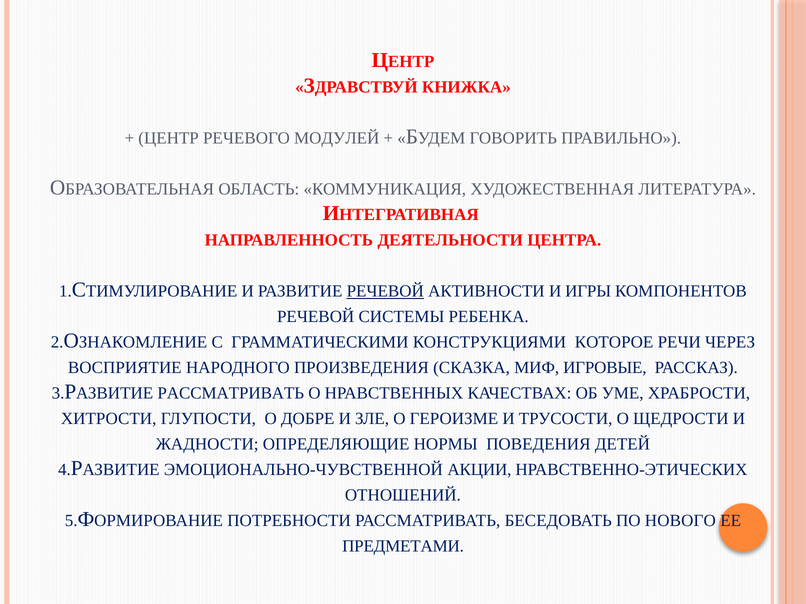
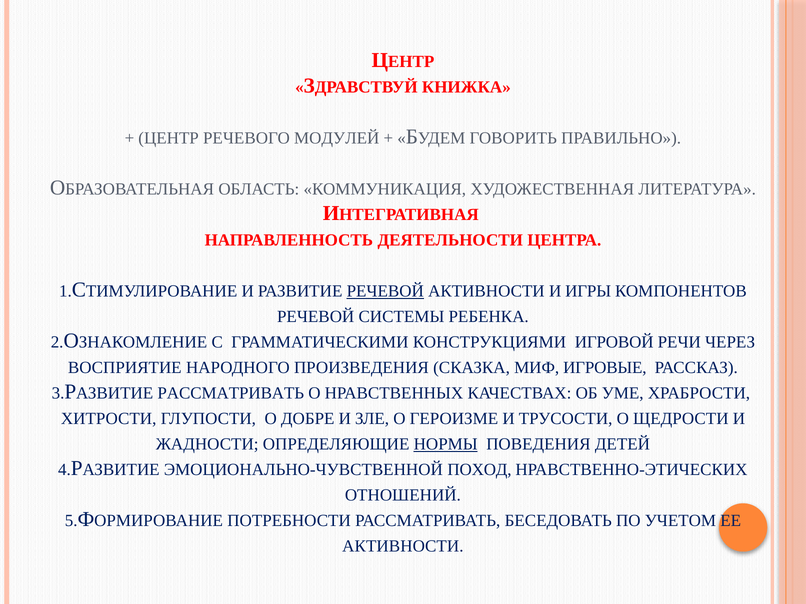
КОТОРОЕ: КОТОРОЕ -> ИГРОВОЙ
НОРМЫ underline: none -> present
АКЦИИ: АКЦИИ -> ПОХОД
НОВОГО: НОВОГО -> УЧЕТОМ
ПРЕДМЕТАМИ at (403, 547): ПРЕДМЕТАМИ -> АКТИВНОСТИ
